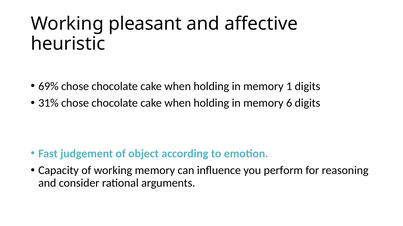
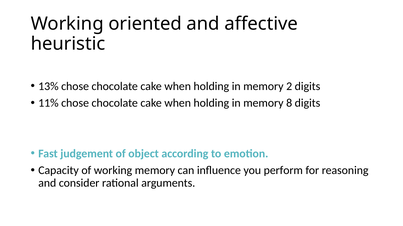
pleasant: pleasant -> oriented
69%: 69% -> 13%
1: 1 -> 2
31%: 31% -> 11%
6: 6 -> 8
